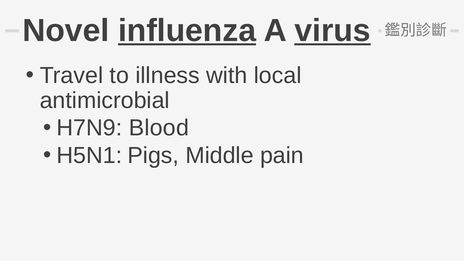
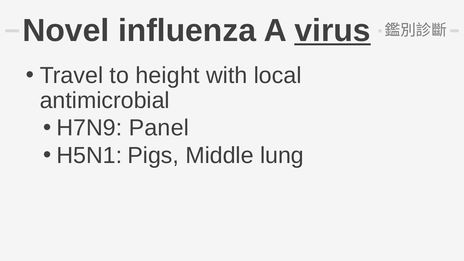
influenza underline: present -> none
illness: illness -> height
Blood: Blood -> Panel
pain: pain -> lung
